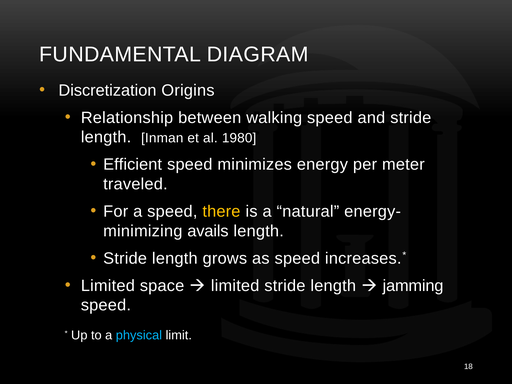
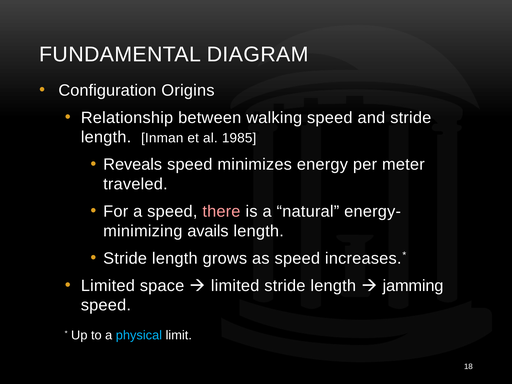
Discretization: Discretization -> Configuration
1980: 1980 -> 1985
Efficient: Efficient -> Reveals
there colour: yellow -> pink
